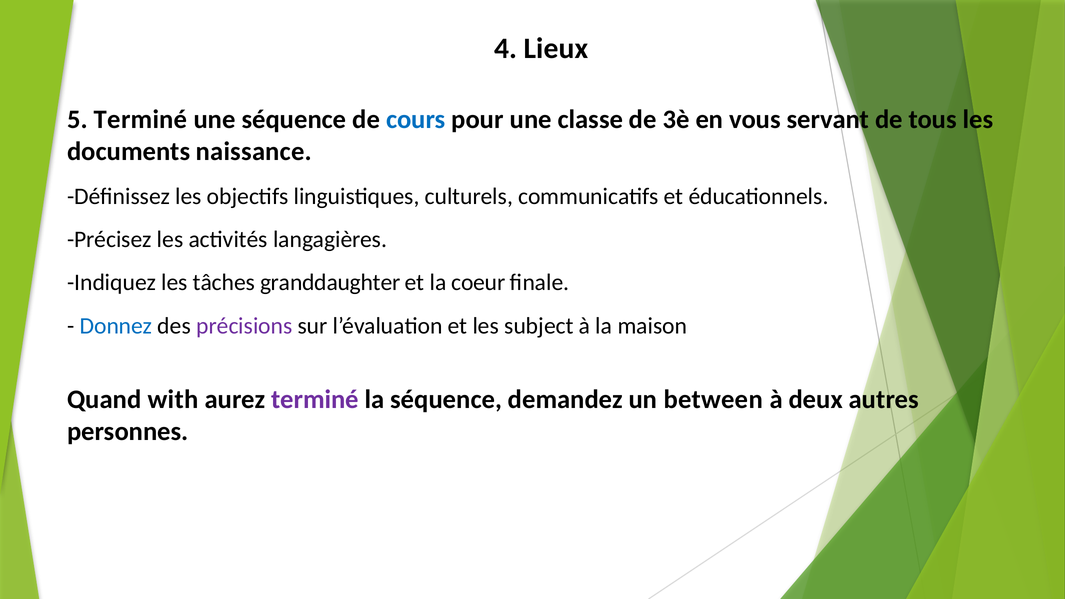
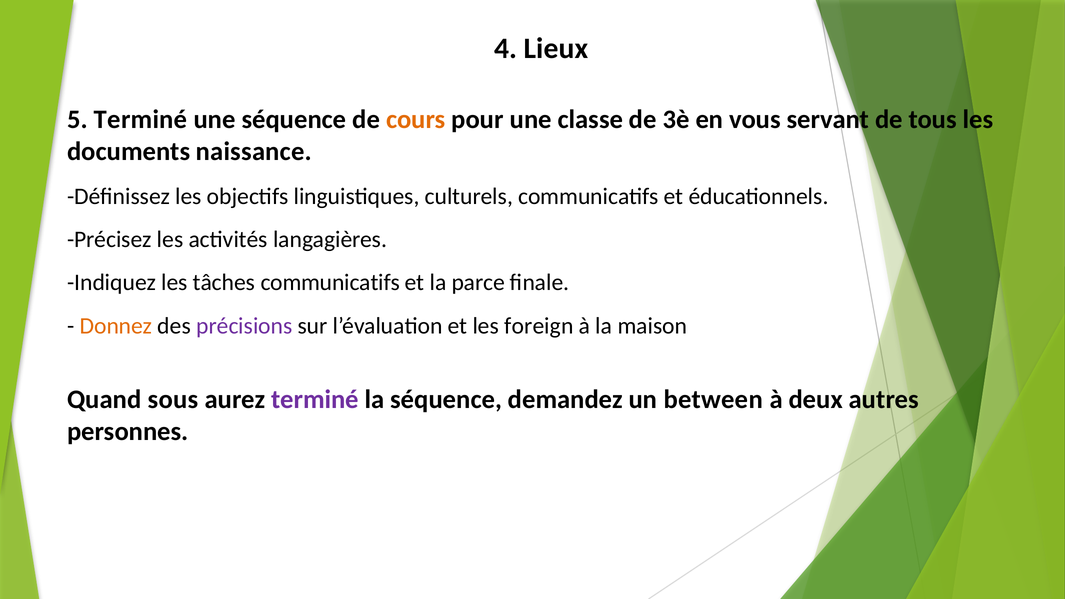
cours colour: blue -> orange
tâches granddaughter: granddaughter -> communicatifs
coeur: coeur -> parce
Donnez colour: blue -> orange
subject: subject -> foreign
with: with -> sous
